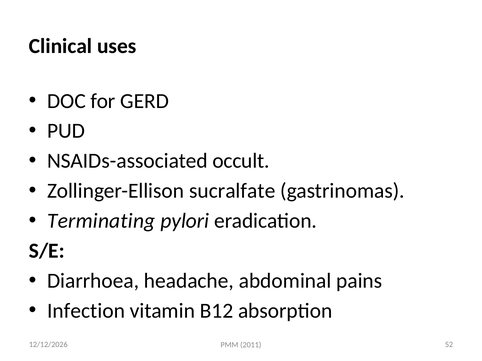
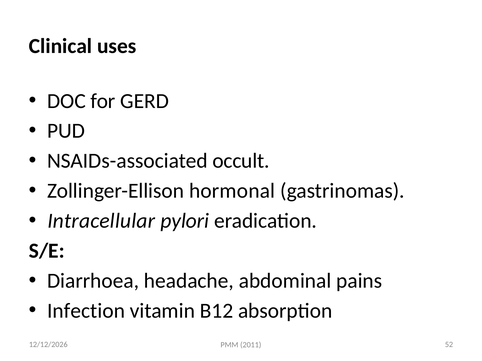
sucralfate: sucralfate -> hormonal
Terminating: Terminating -> Intracellular
